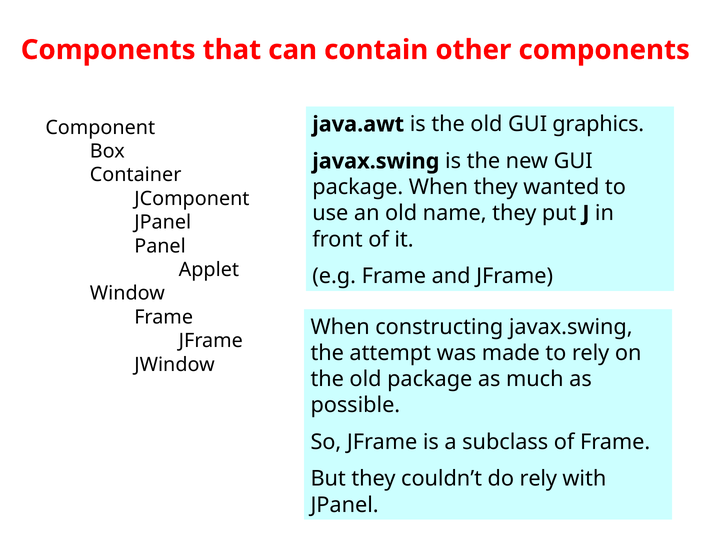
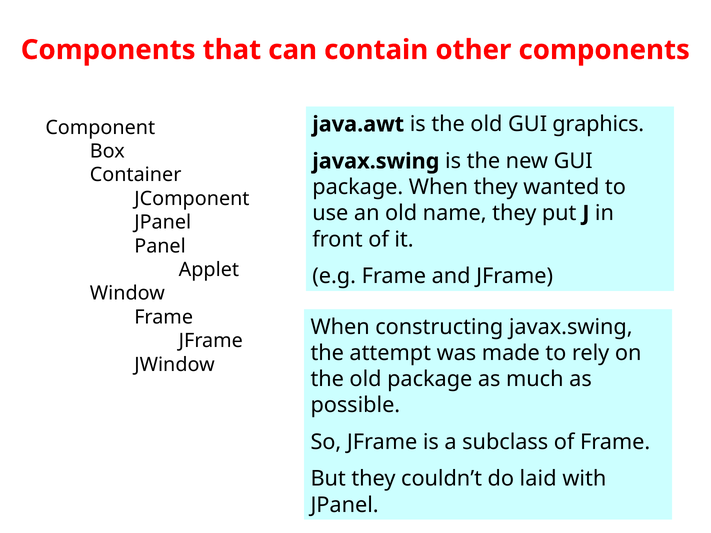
do rely: rely -> laid
